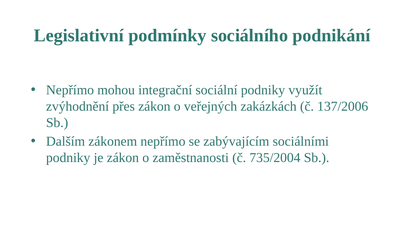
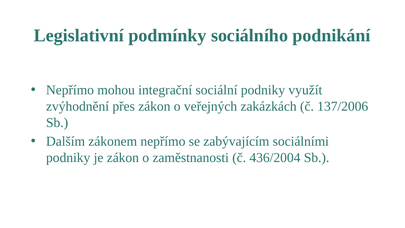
735/2004: 735/2004 -> 436/2004
